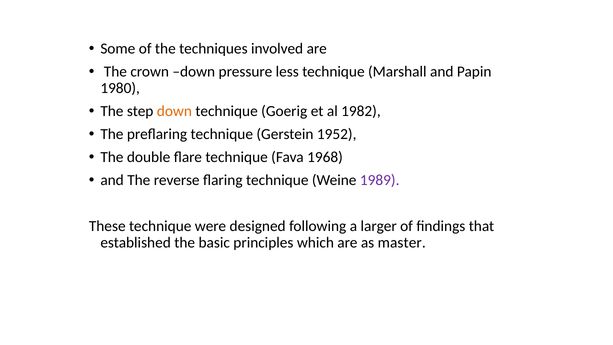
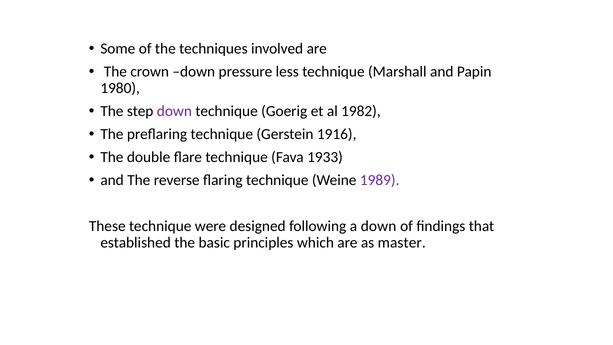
down at (174, 111) colour: orange -> purple
1952: 1952 -> 1916
1968: 1968 -> 1933
a larger: larger -> down
